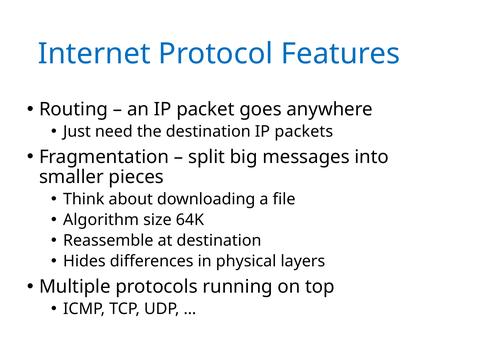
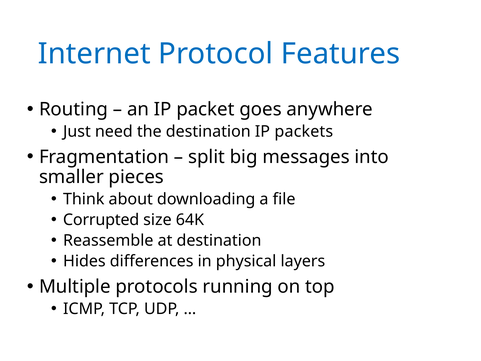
Algorithm: Algorithm -> Corrupted
